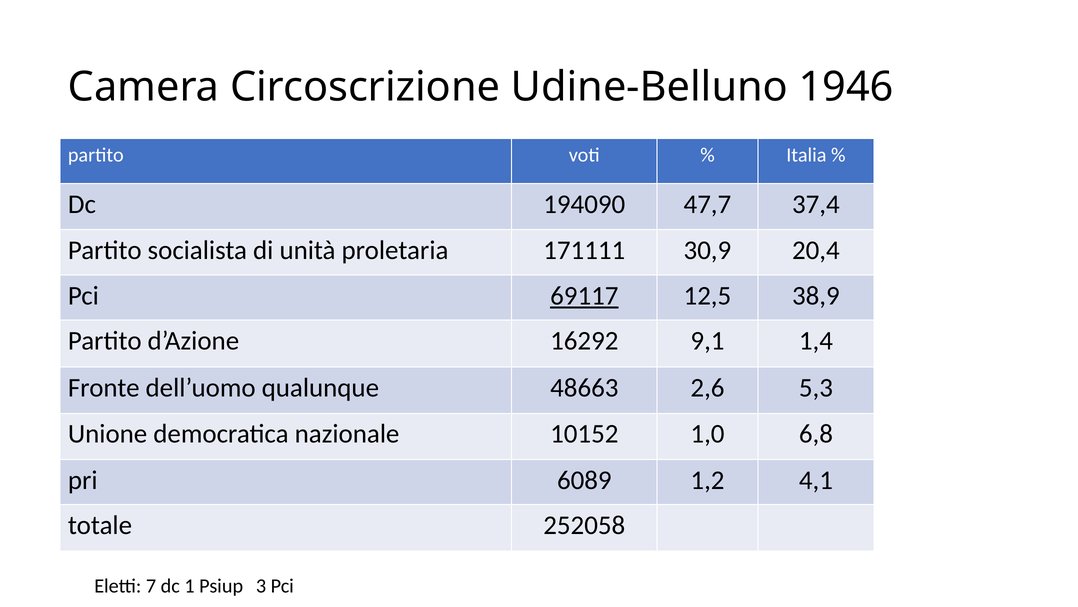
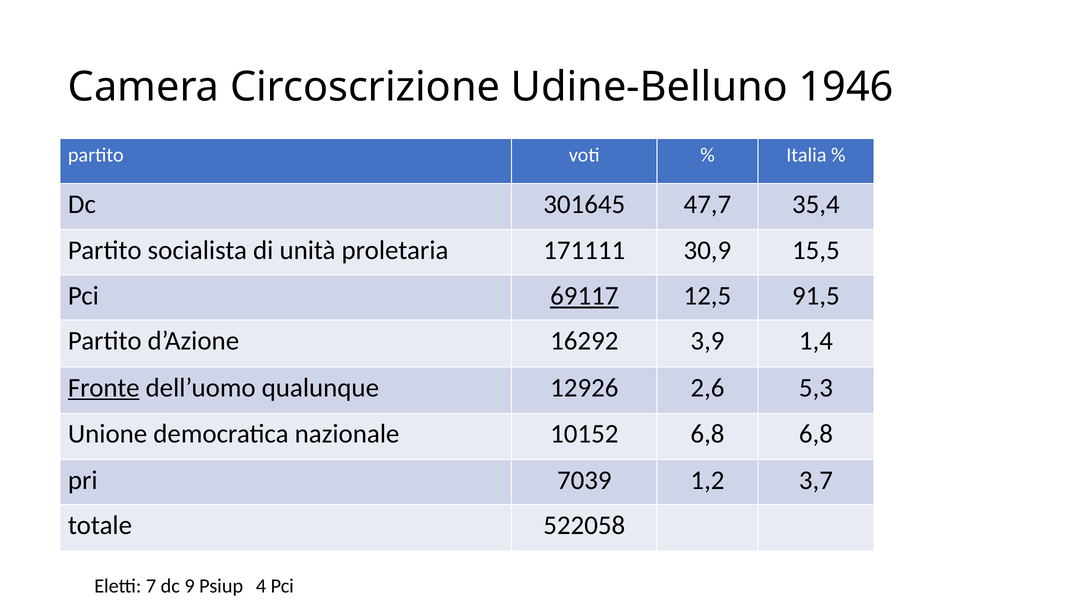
194090: 194090 -> 301645
37,4: 37,4 -> 35,4
20,4: 20,4 -> 15,5
38,9: 38,9 -> 91,5
9,1: 9,1 -> 3,9
Fronte underline: none -> present
48663: 48663 -> 12926
10152 1,0: 1,0 -> 6,8
6089: 6089 -> 7039
4,1: 4,1 -> 3,7
252058: 252058 -> 522058
1: 1 -> 9
3: 3 -> 4
